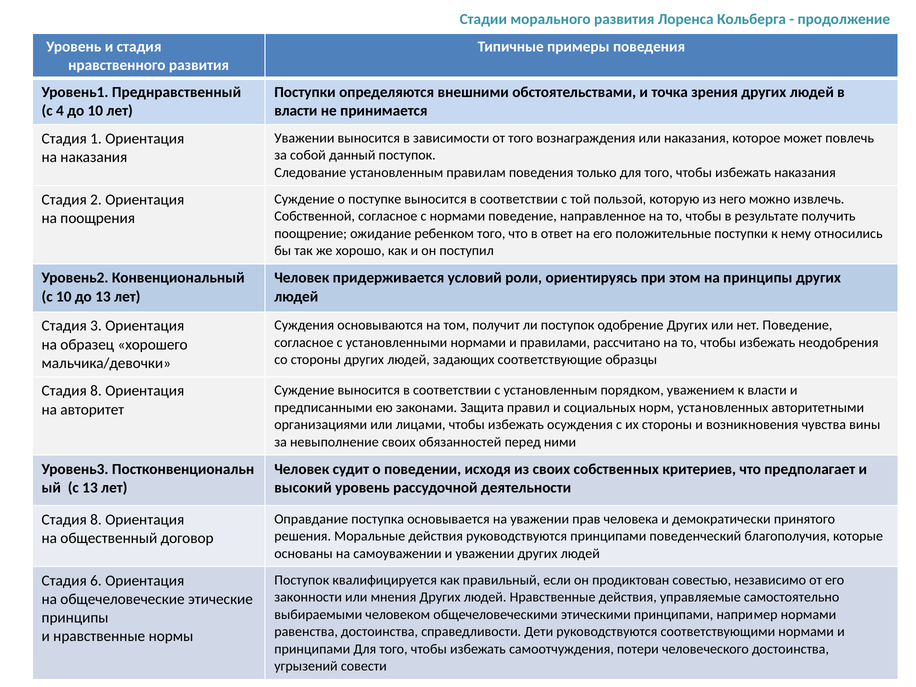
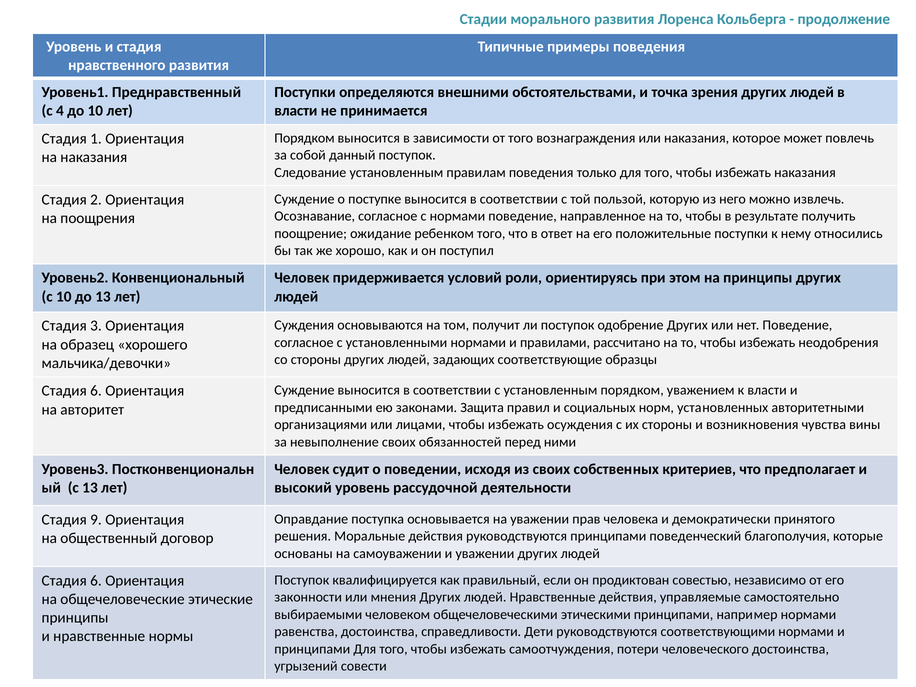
Уважении at (304, 138): Уважении -> Порядком
Собственной: Собственной -> Осознавание
8 at (96, 391): 8 -> 6
8 at (96, 520): 8 -> 9
